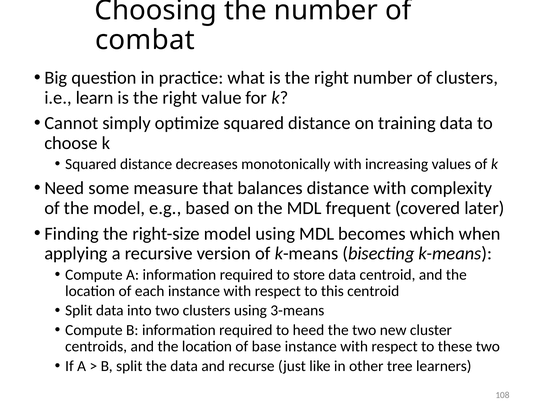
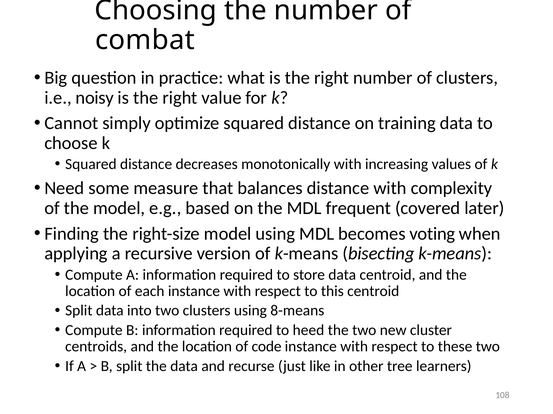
learn: learn -> noisy
which: which -> voting
3-means: 3-means -> 8-means
base: base -> code
